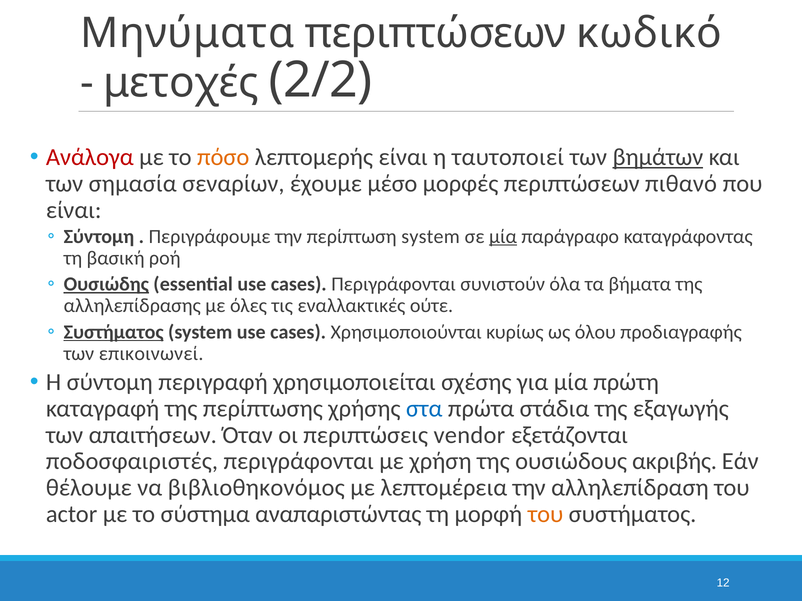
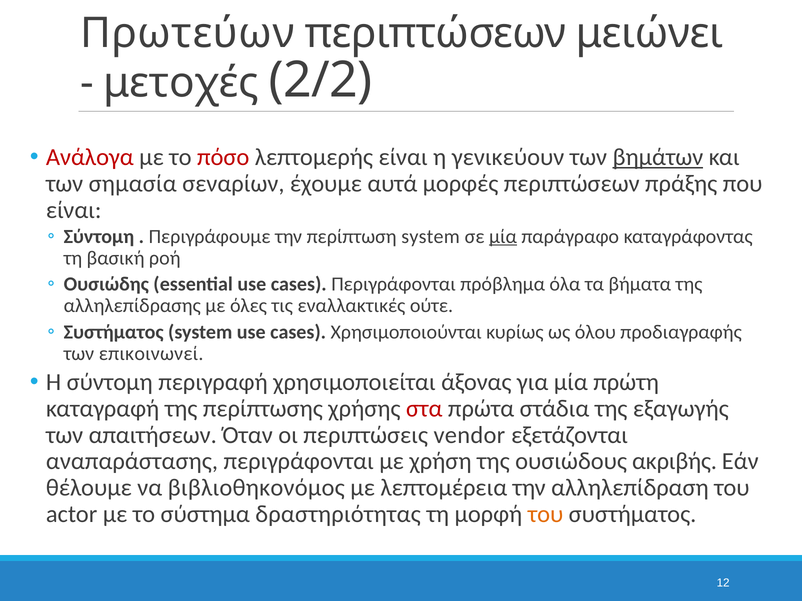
Μηνύματα: Μηνύματα -> Πρωτεύων
κωδικό: κωδικό -> μειώνει
πόσο colour: orange -> red
ταυτοποιεί: ταυτοποιεί -> γενικεύουν
μέσο: μέσο -> αυτά
πιθανό: πιθανό -> πράξης
Ουσιώδης underline: present -> none
συνιστούν: συνιστούν -> πρόβλημα
Συστήματος at (114, 332) underline: present -> none
σχέσης: σχέσης -> άξονας
στα colour: blue -> red
ποδοσφαιριστές: ποδοσφαιριστές -> αναπαράστασης
αναπαριστώντας: αναπαριστώντας -> δραστηριότητας
